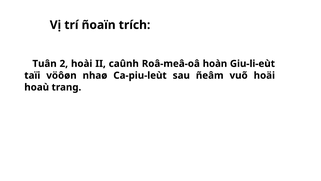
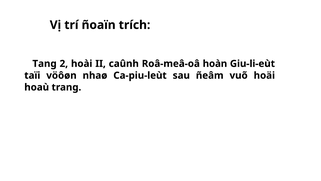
Tuân: Tuân -> Tang
